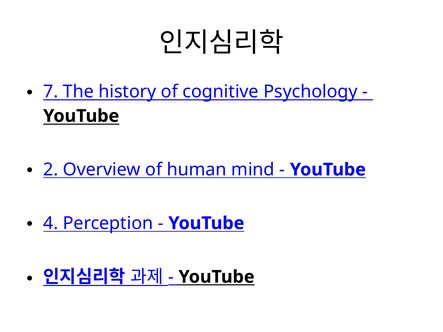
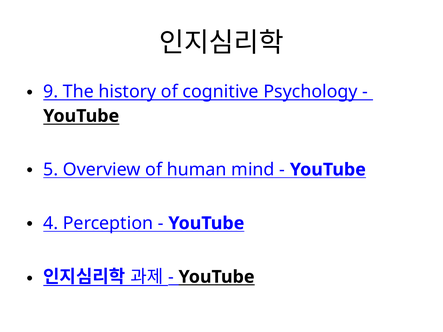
7: 7 -> 9
2: 2 -> 5
